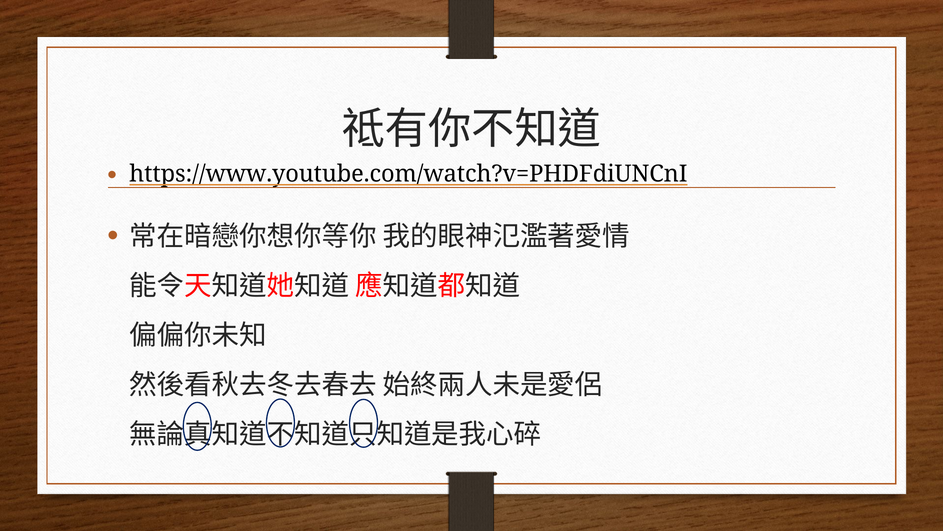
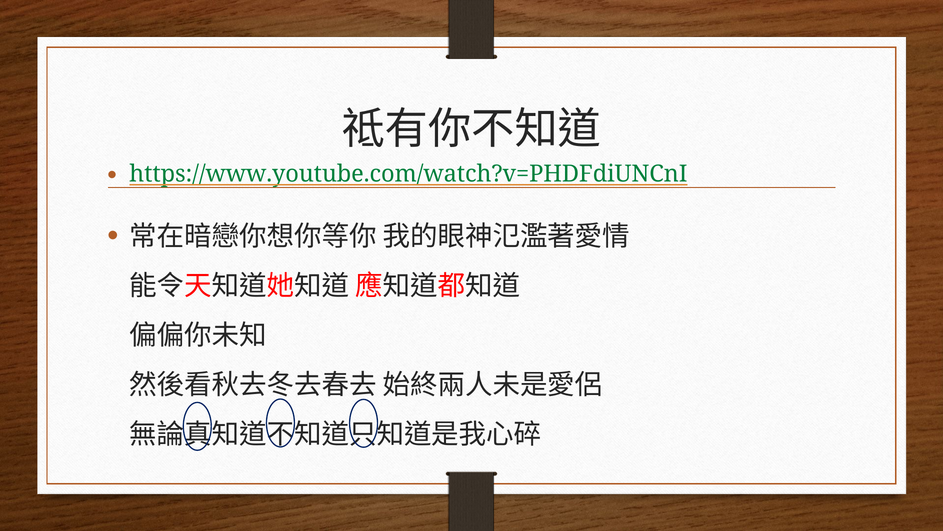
https://www.youtube.com/watch?v=PHDFdiUNCnI colour: black -> green
